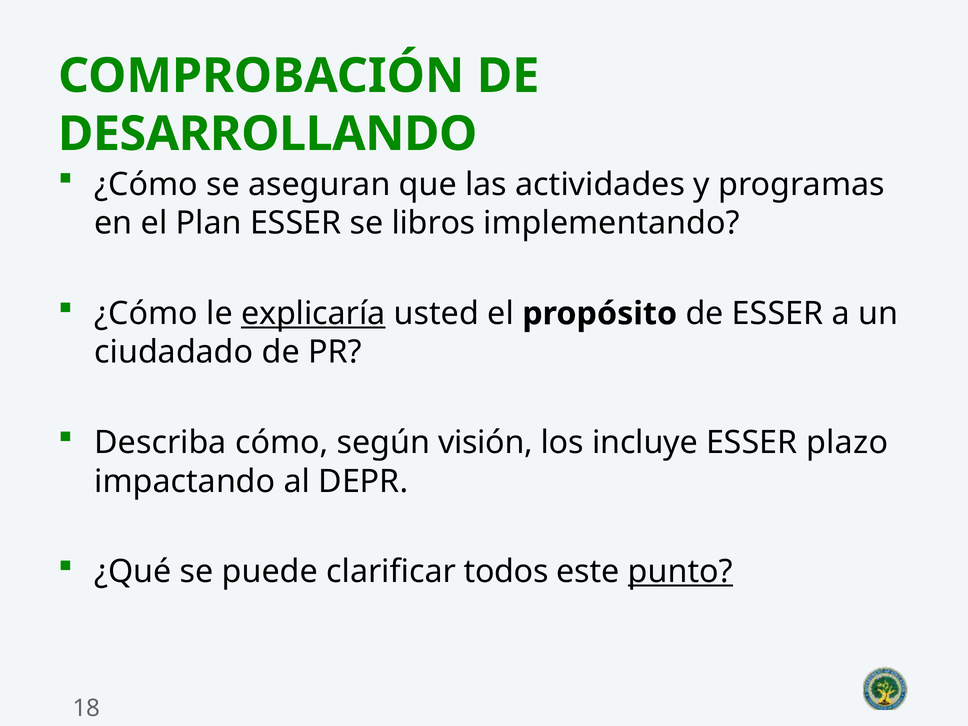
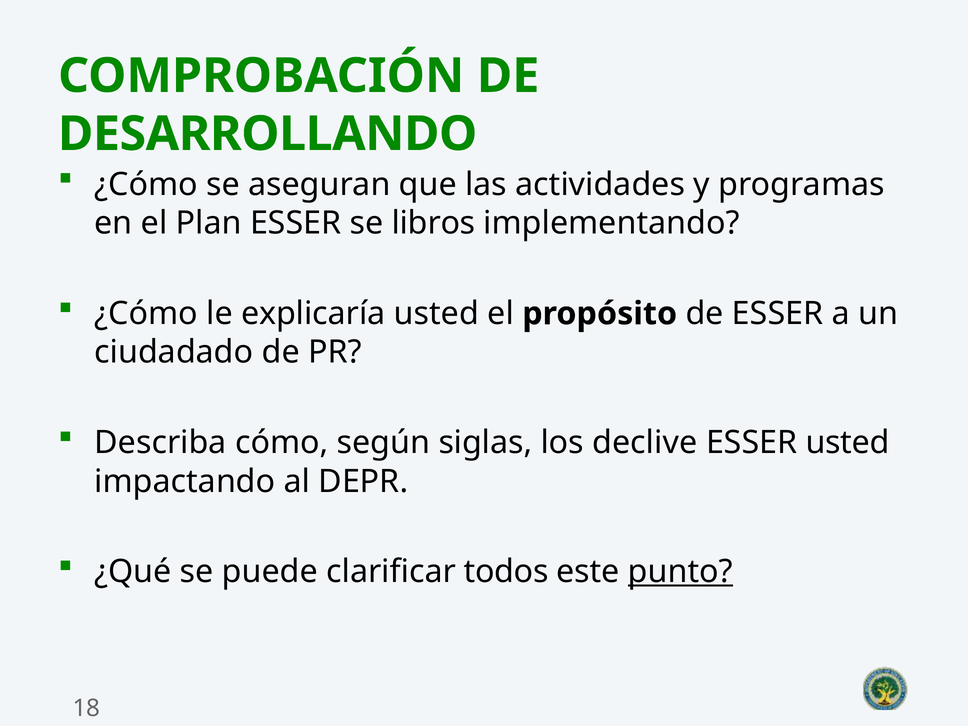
explicaría underline: present -> none
visión: visión -> siglas
incluye: incluye -> declive
ESSER plazo: plazo -> usted
